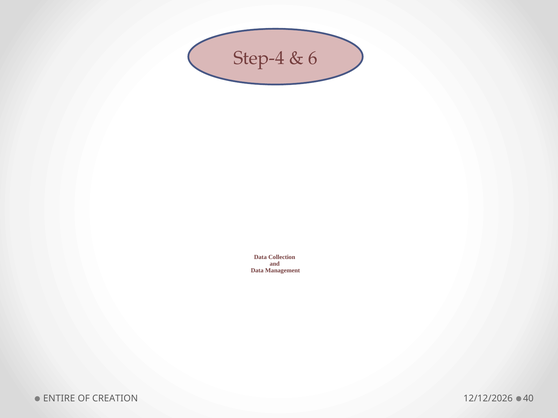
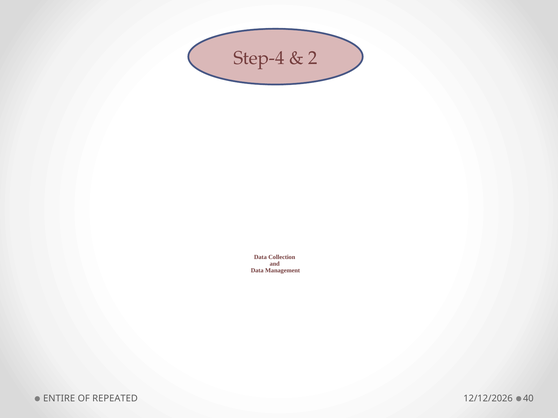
6: 6 -> 2
CREATION: CREATION -> REPEATED
